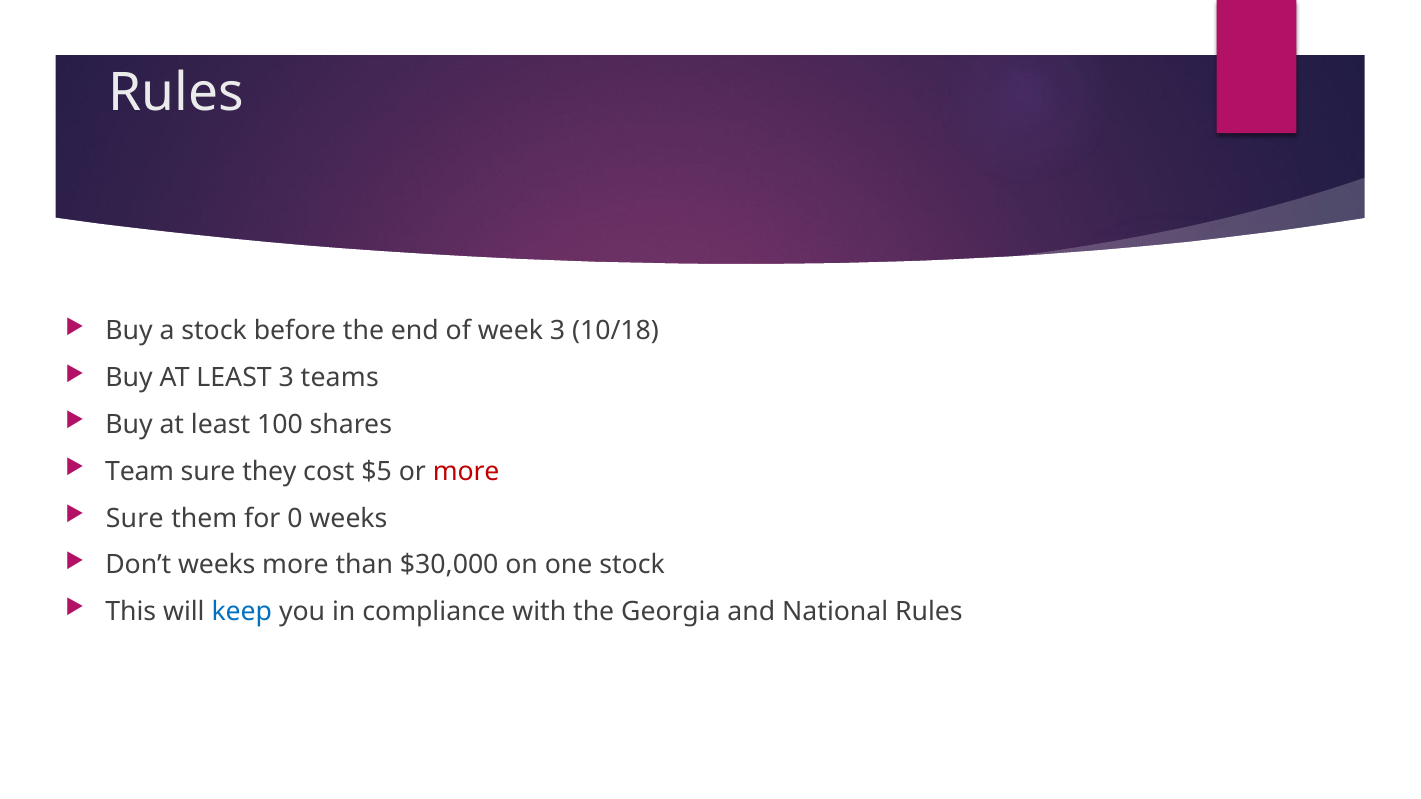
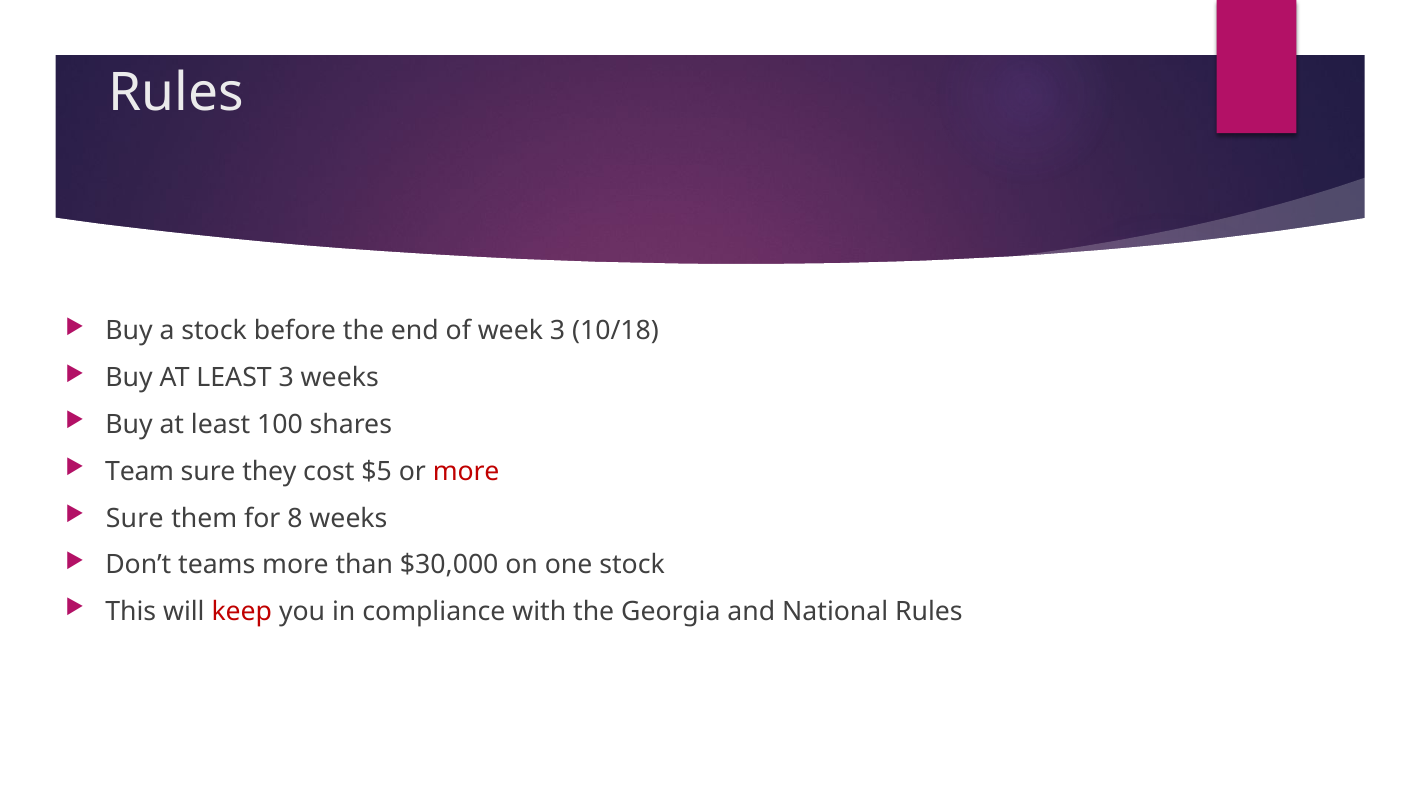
3 teams: teams -> weeks
0: 0 -> 8
Don’t weeks: weeks -> teams
keep colour: blue -> red
